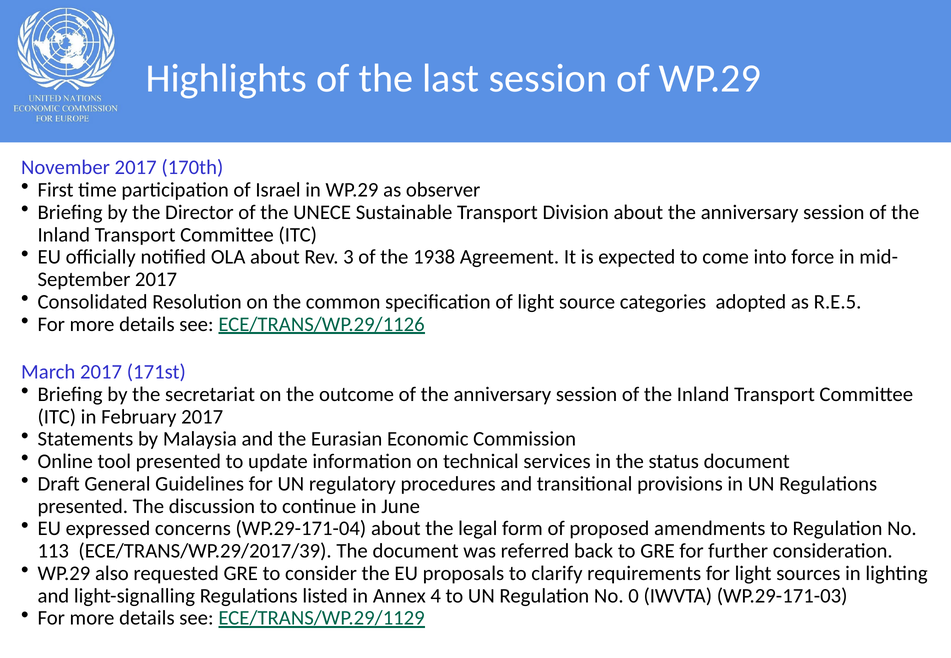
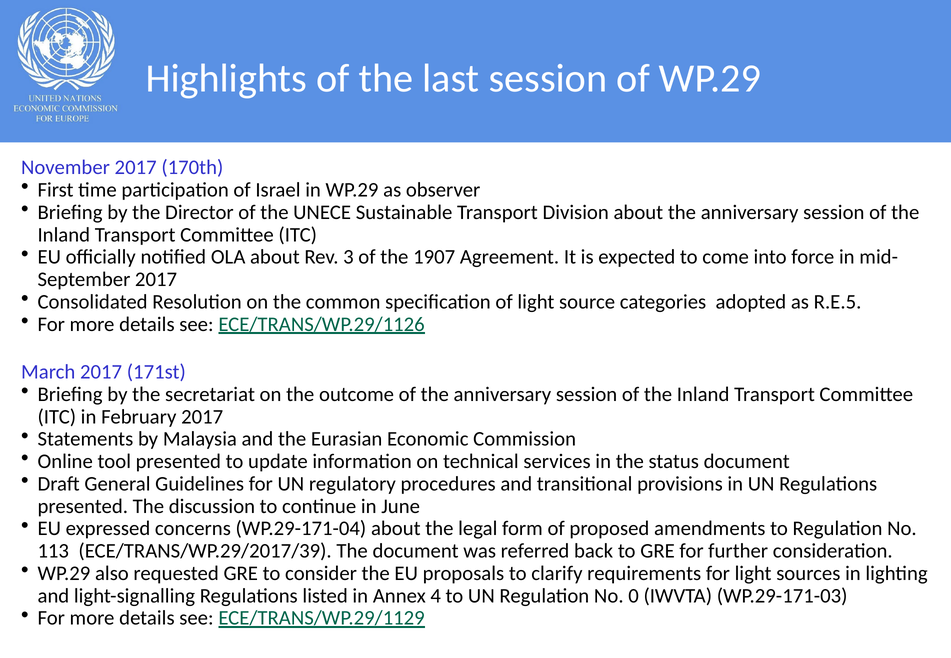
1938: 1938 -> 1907
